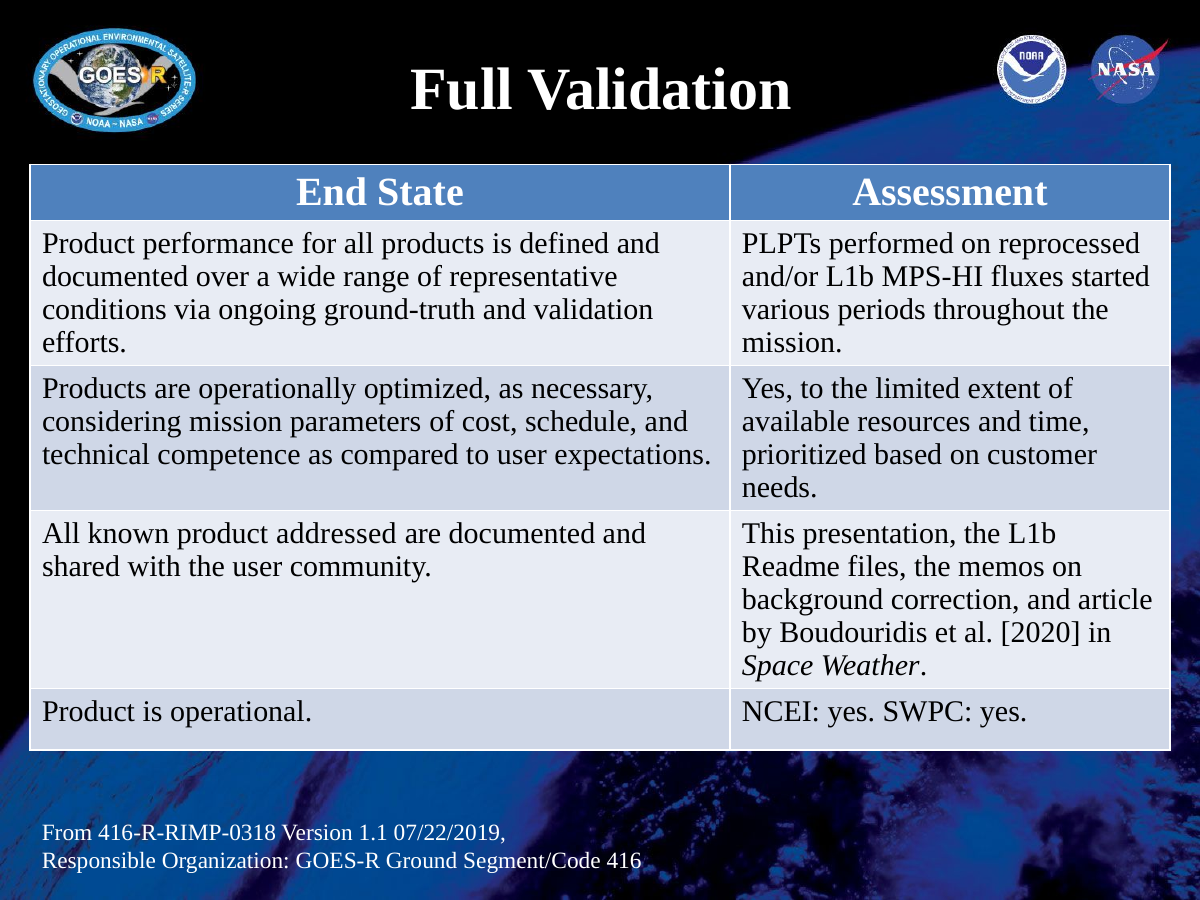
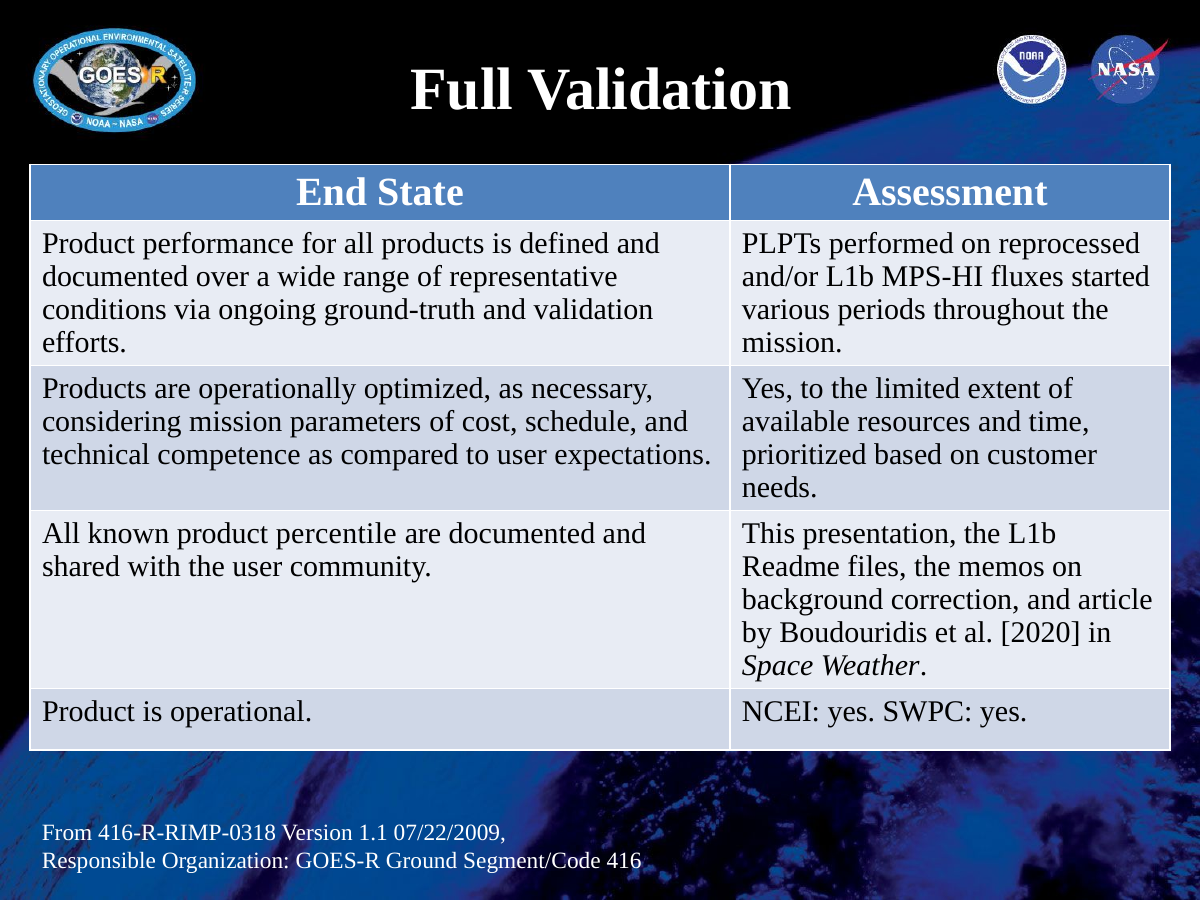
addressed: addressed -> percentile
07/22/2019: 07/22/2019 -> 07/22/2009
